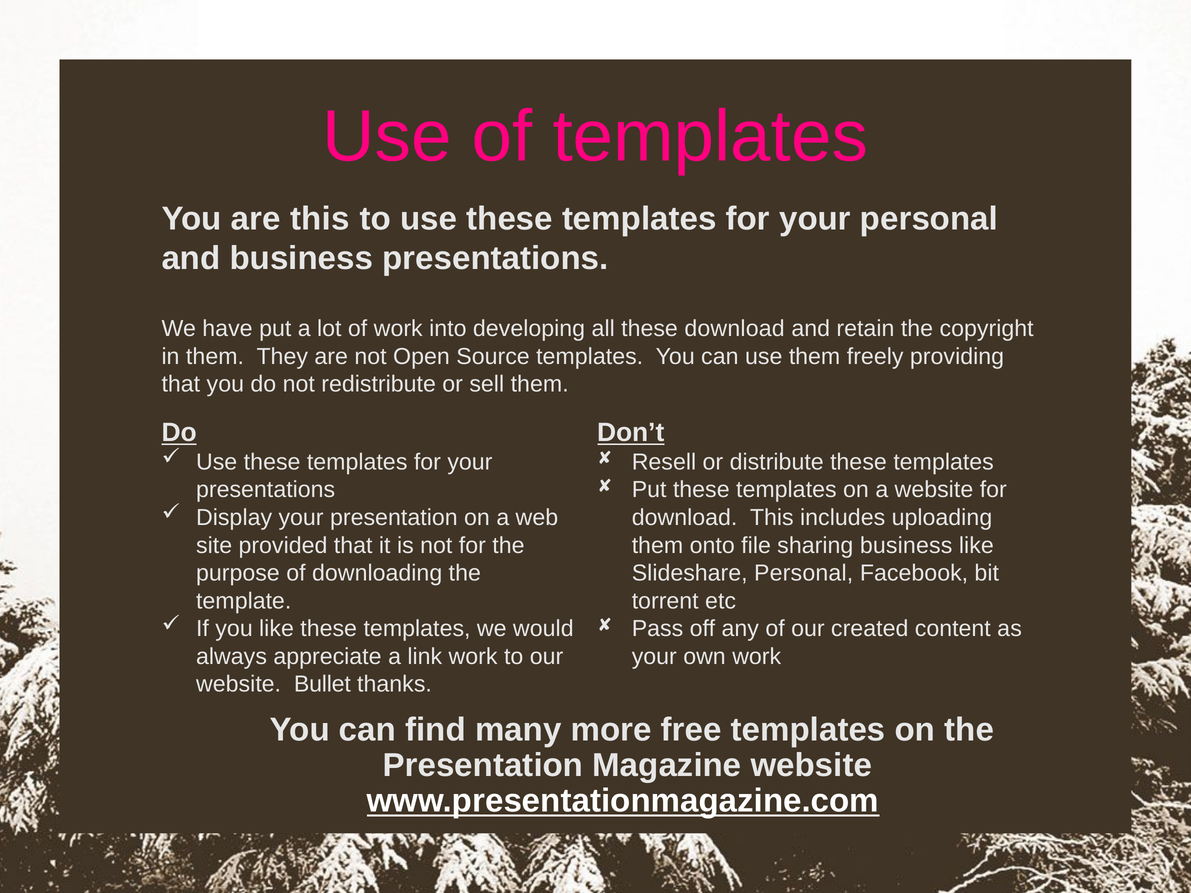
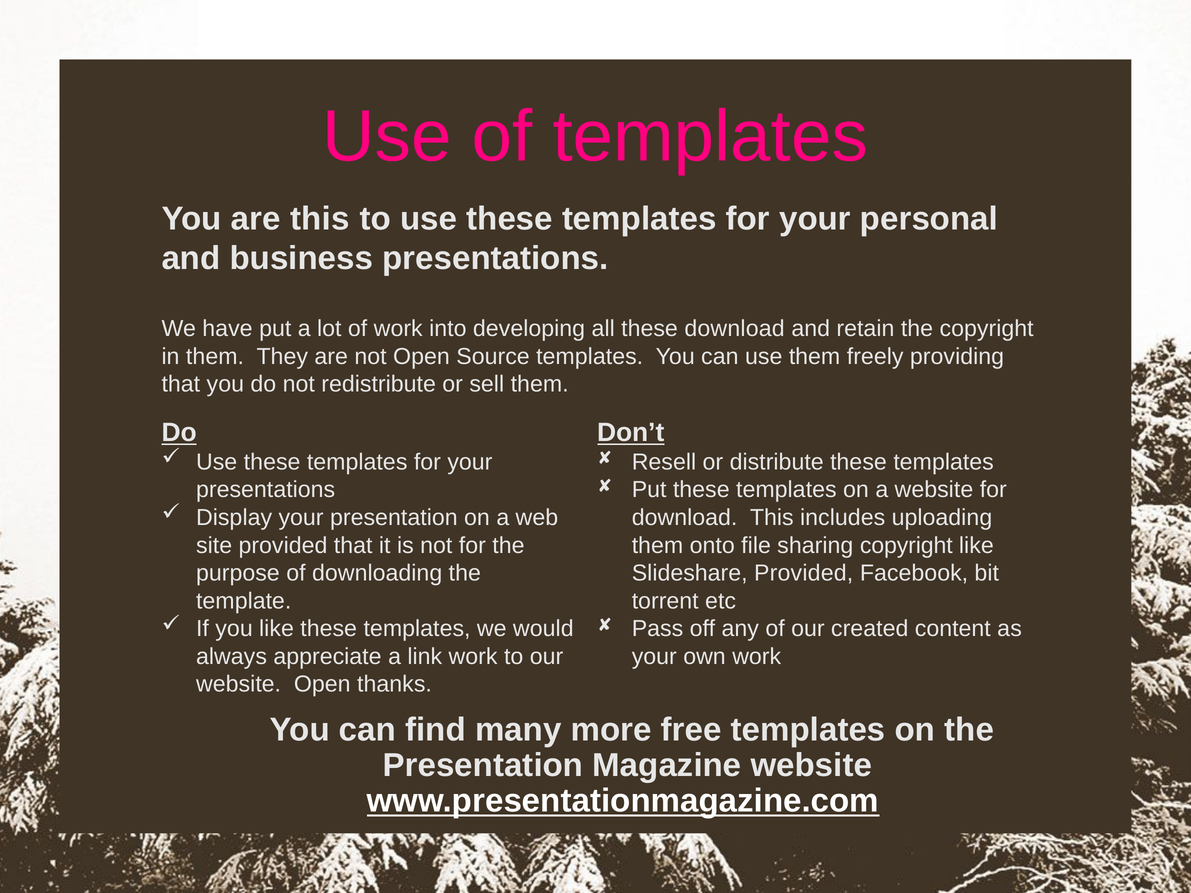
sharing business: business -> copyright
Slideshare Personal: Personal -> Provided
website Bullet: Bullet -> Open
